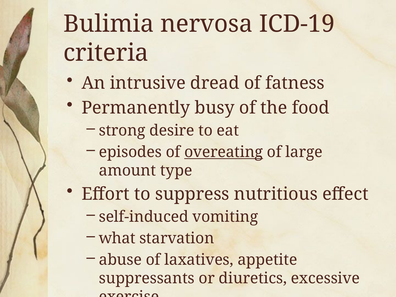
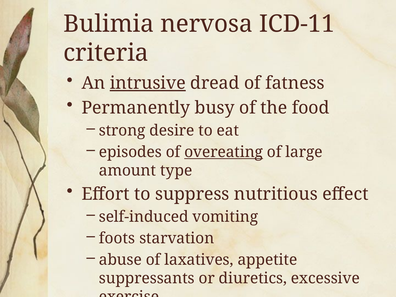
ICD-19: ICD-19 -> ICD-11
intrusive underline: none -> present
what: what -> foots
